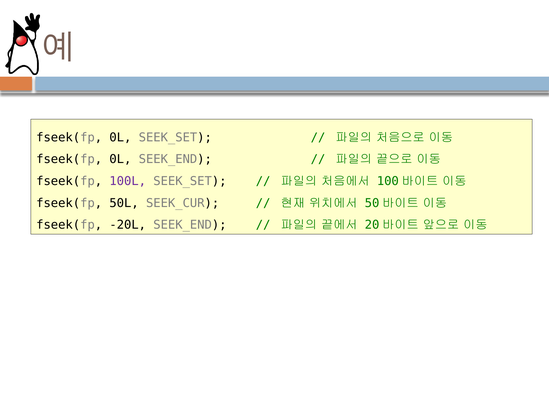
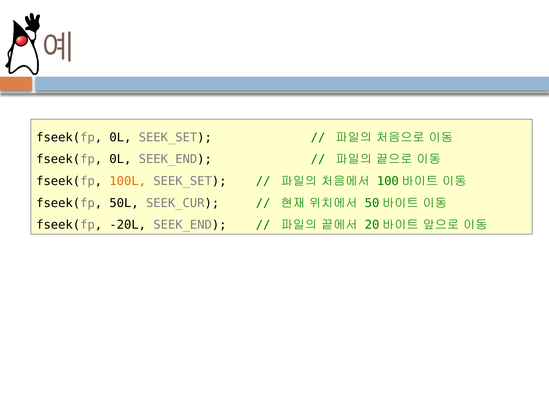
100L colour: purple -> orange
